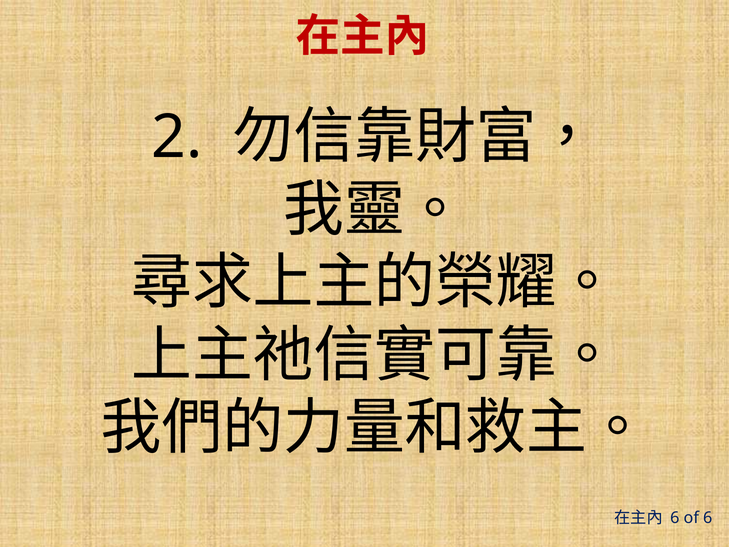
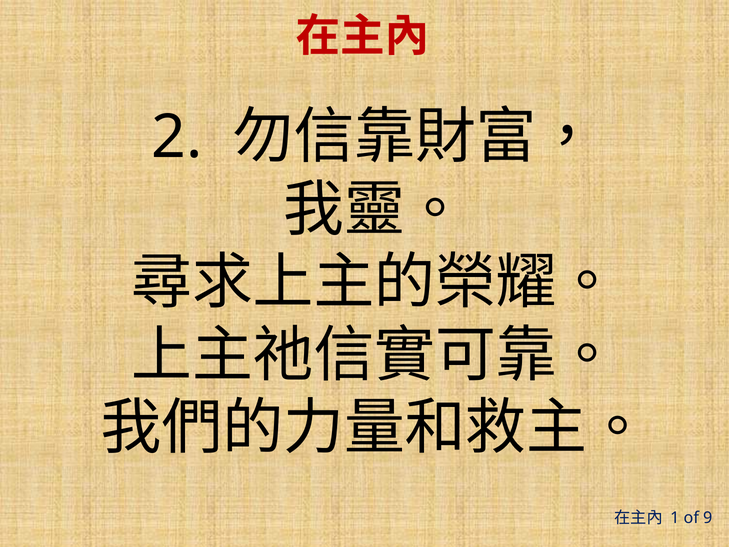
6 at (675, 517): 6 -> 1
of 6: 6 -> 9
